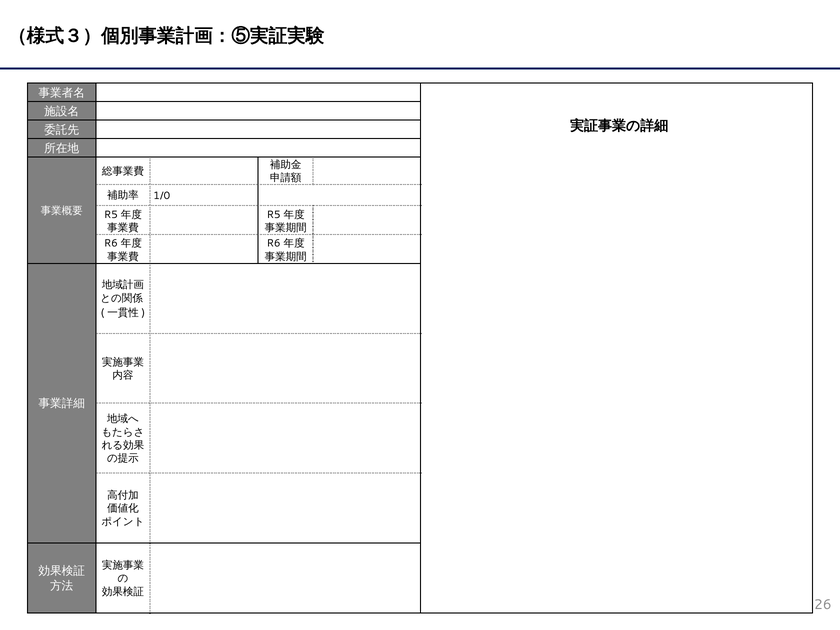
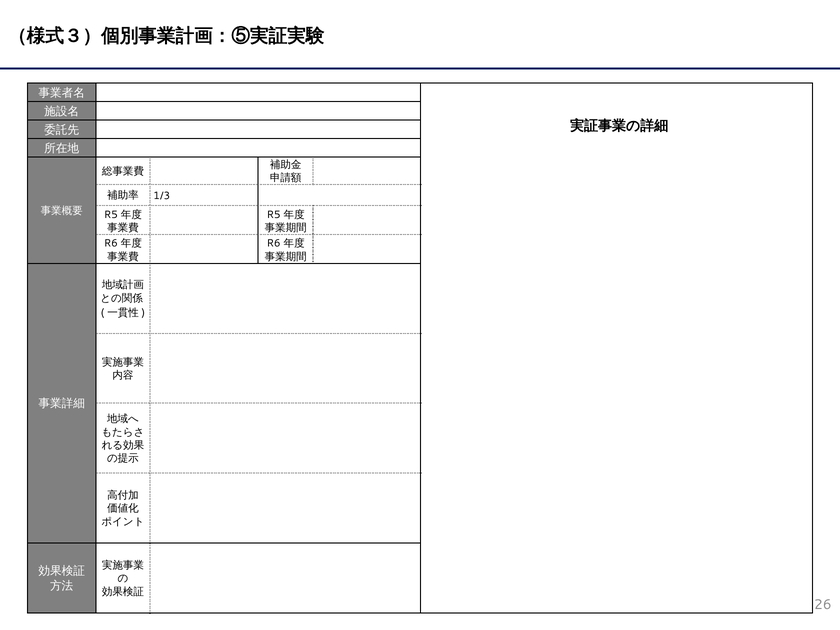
1/0: 1/0 -> 1/3
